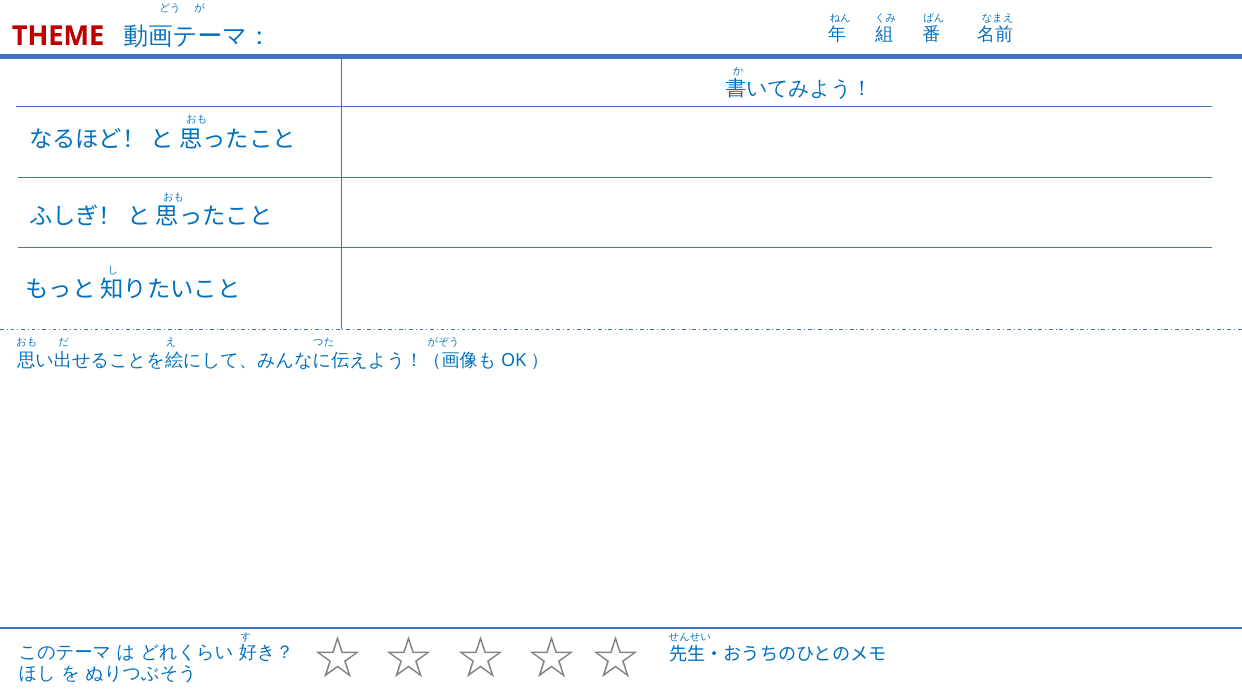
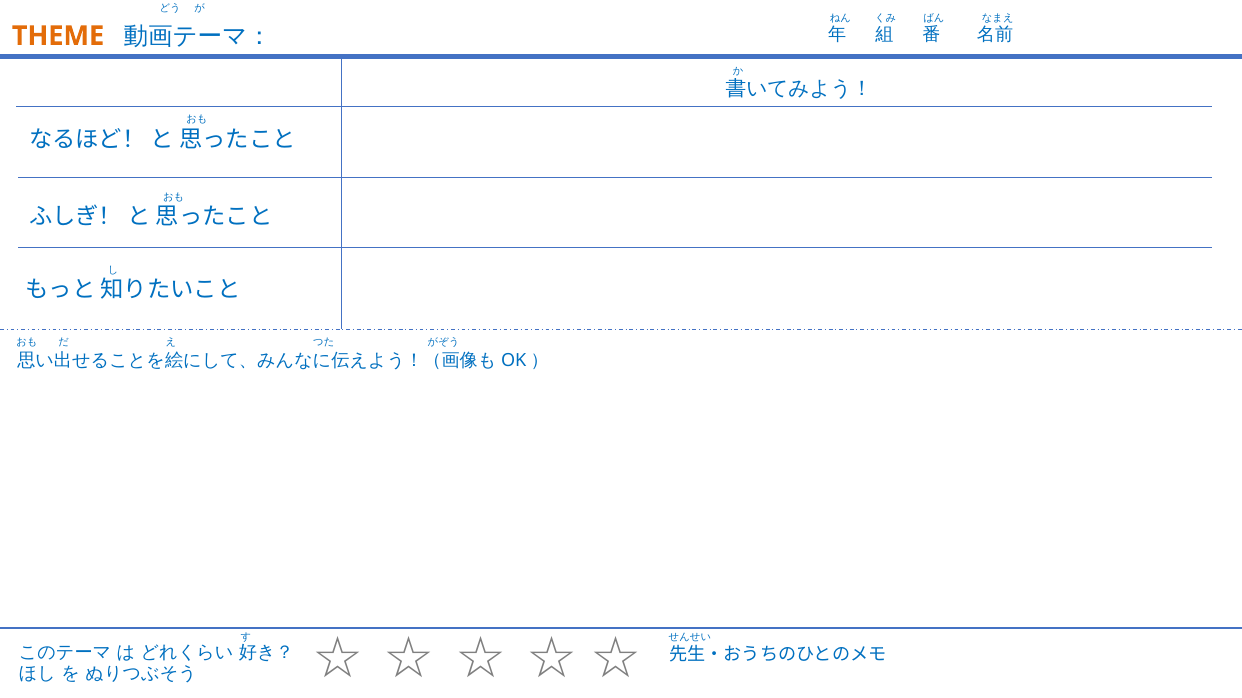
THEME colour: red -> orange
